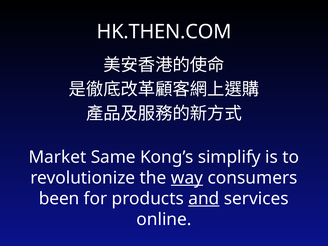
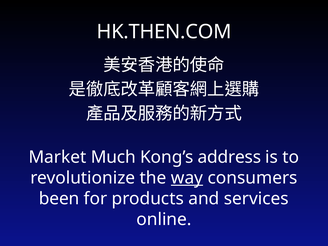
Same: Same -> Much
simplify: simplify -> address
and underline: present -> none
